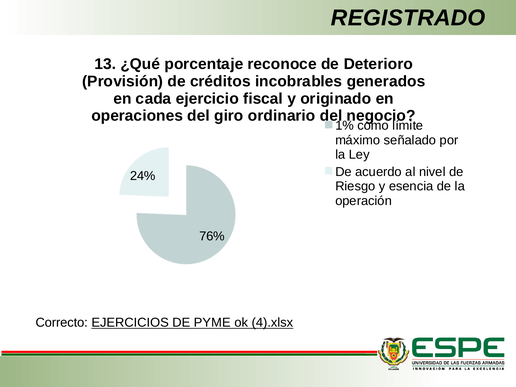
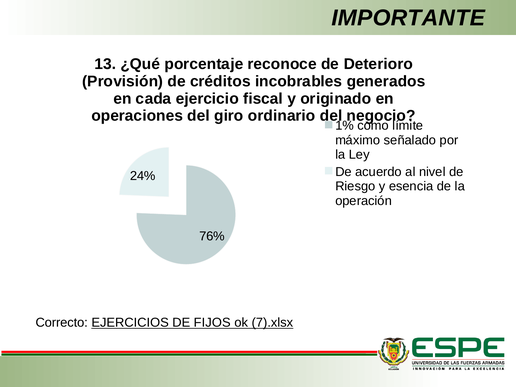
REGISTRADO: REGISTRADO -> IMPORTANTE
PYME: PYME -> FIJOS
4).xlsx: 4).xlsx -> 7).xlsx
